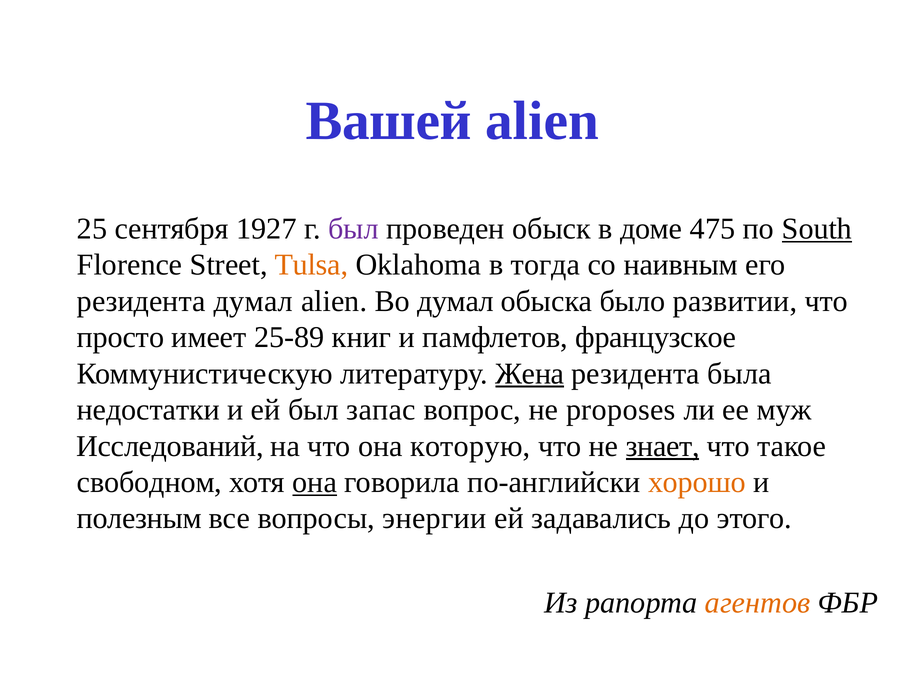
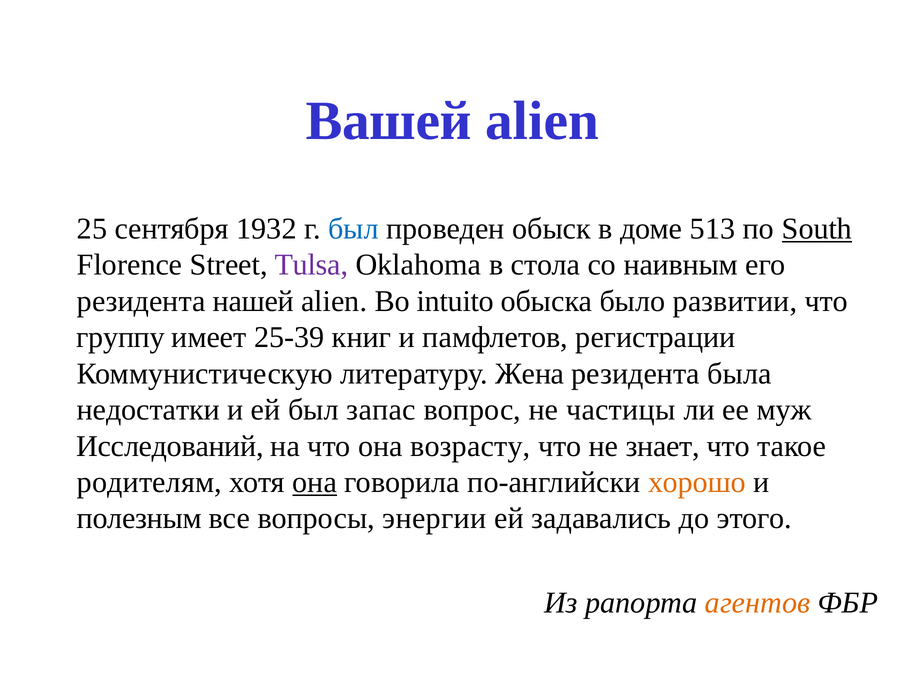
1927: 1927 -> 1932
был at (353, 229) colour: purple -> blue
475: 475 -> 513
Tulsa colour: orange -> purple
тогда: тогда -> стола
резидента думал: думал -> нашей
Во думал: думал -> intuito
просто: просто -> группу
25-89: 25-89 -> 25-39
французское: французское -> регистрации
Жена underline: present -> none
proposes: proposes -> частицы
которую: которую -> возрасту
знает underline: present -> none
свободном: свободном -> родителям
